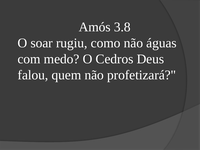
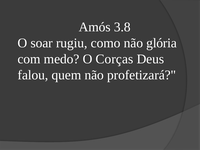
águas: águas -> glória
Cedros: Cedros -> Corças
